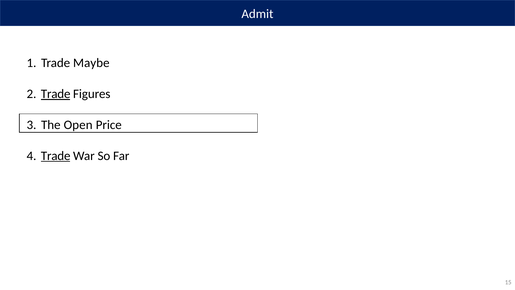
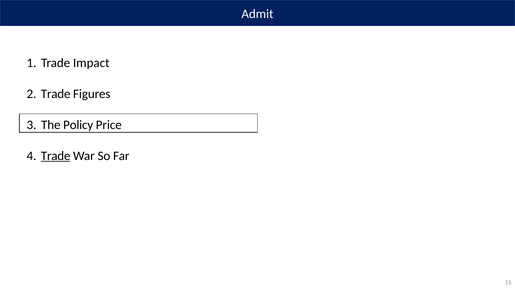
Maybe: Maybe -> Impact
Trade at (56, 94) underline: present -> none
Open: Open -> Policy
